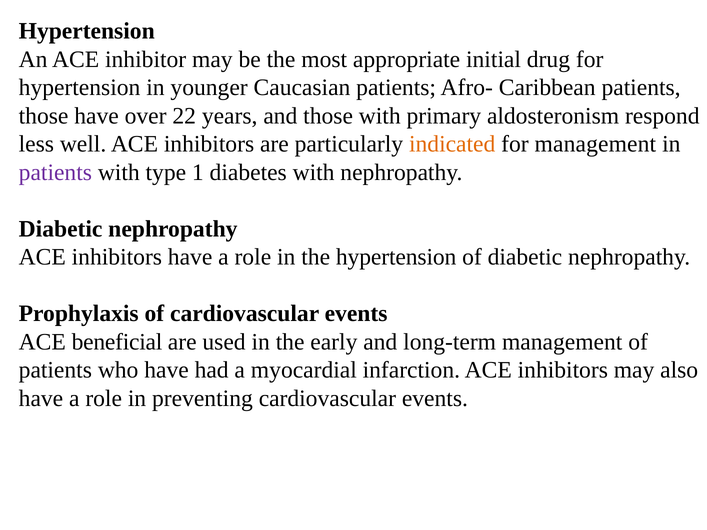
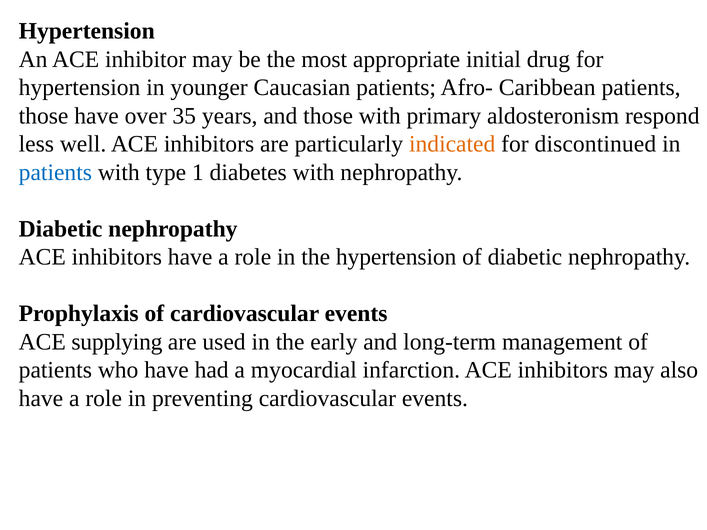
22: 22 -> 35
for management: management -> discontinued
patients at (55, 172) colour: purple -> blue
beneficial: beneficial -> supplying
